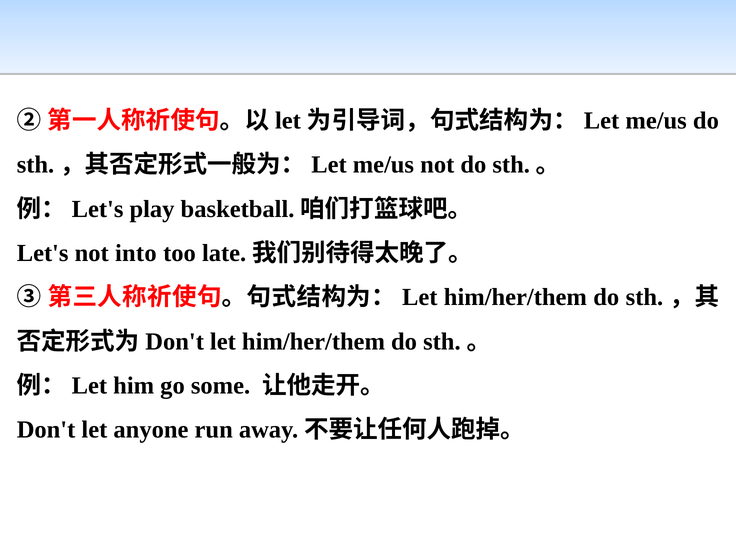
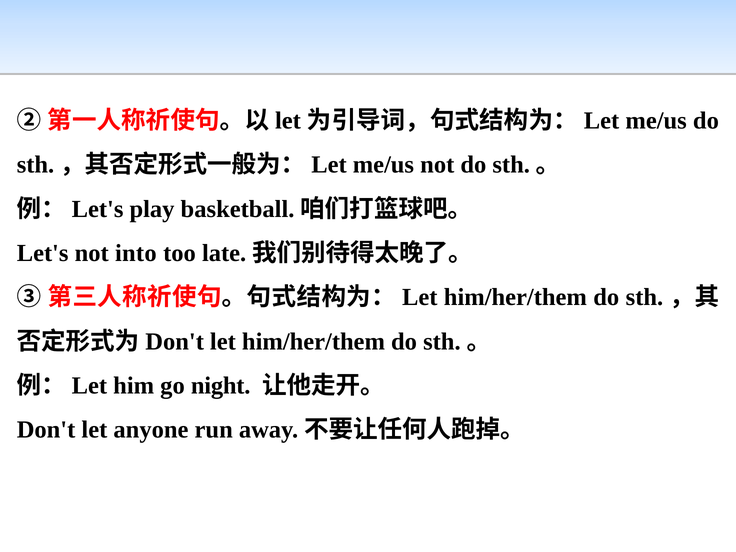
some: some -> night
